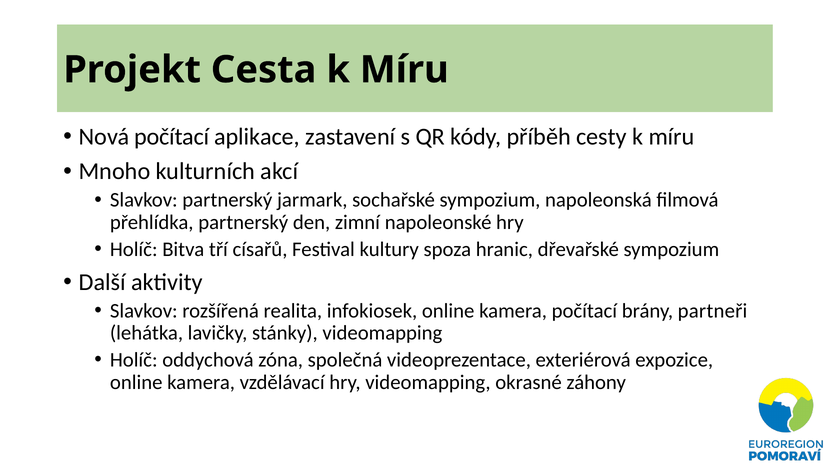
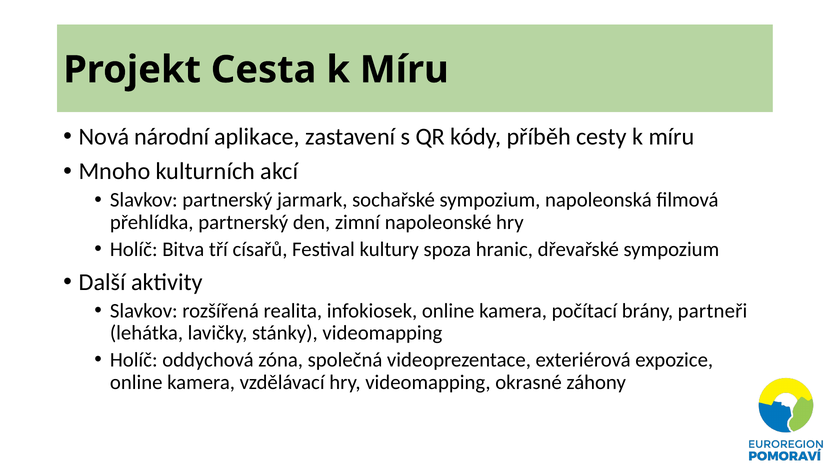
Nová počítací: počítací -> národní
